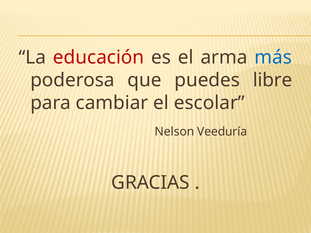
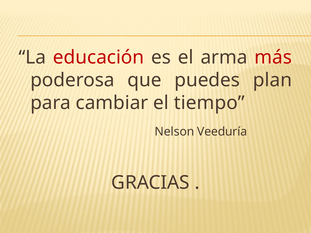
más colour: blue -> red
libre: libre -> plan
escolar: escolar -> tiempo
